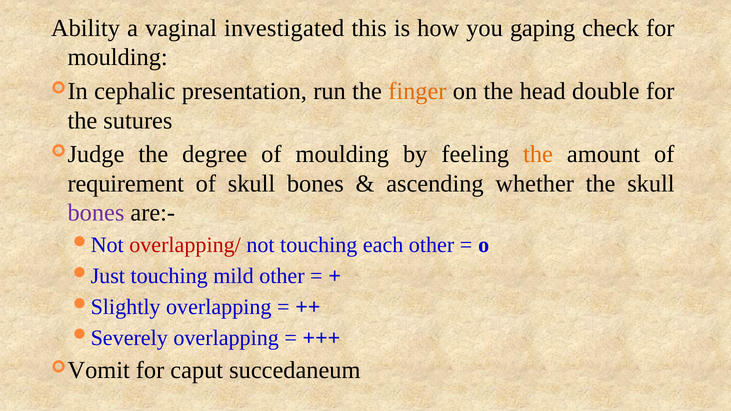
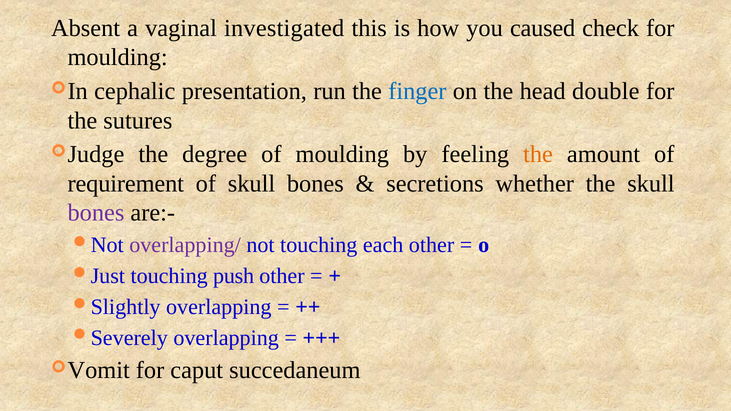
Ability: Ability -> Absent
gaping: gaping -> caused
finger colour: orange -> blue
ascending: ascending -> secretions
overlapping/ colour: red -> purple
mild: mild -> push
